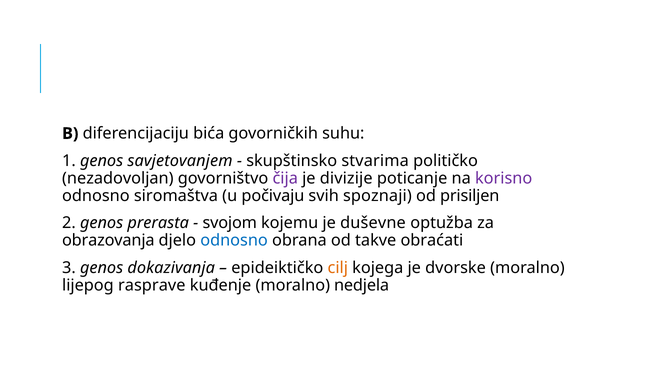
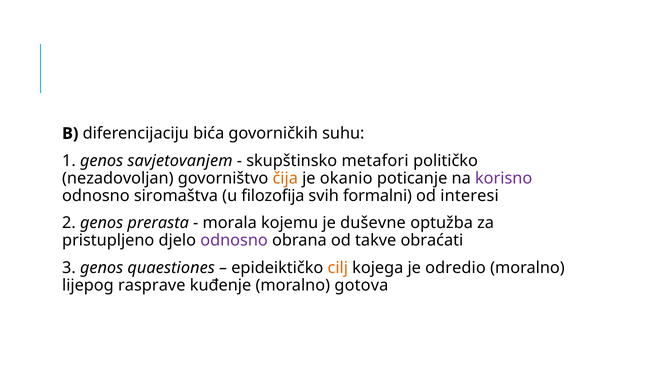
stvarima: stvarima -> metafori
čija colour: purple -> orange
divizije: divizije -> okanio
počivaju: počivaju -> filozofija
spoznaji: spoznaji -> formalni
prisiljen: prisiljen -> interesi
svojom: svojom -> morala
obrazovanja: obrazovanja -> pristupljeno
odnosno at (234, 240) colour: blue -> purple
dokazivanja: dokazivanja -> quaestiones
dvorske: dvorske -> odredio
nedjela: nedjela -> gotova
